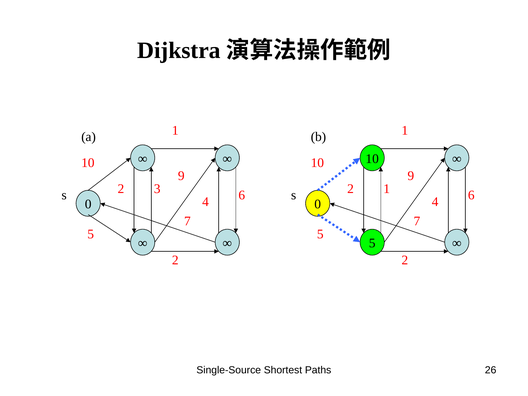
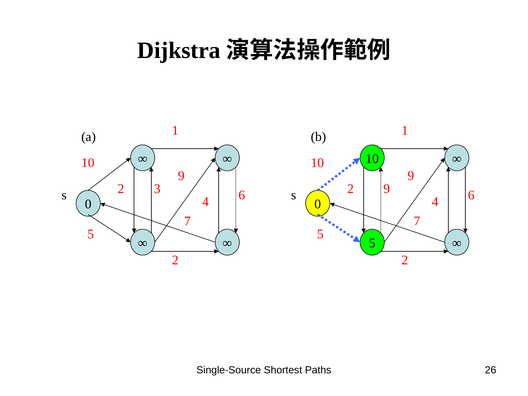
2 1: 1 -> 9
